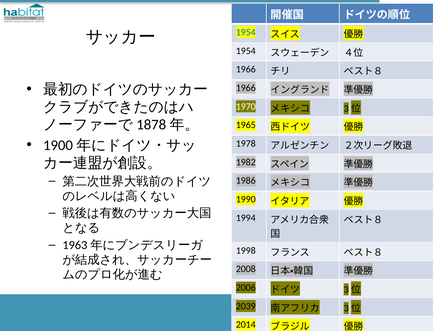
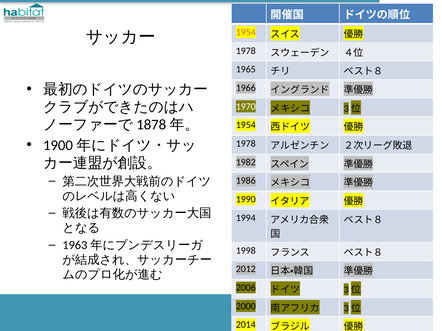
1954 at (246, 32) colour: blue -> orange
1954 at (246, 51): 1954 -> 1978
1966 at (246, 69): 1966 -> 1965
1965 at (246, 125): 1965 -> 1954
2008: 2008 -> 2012
2039: 2039 -> 2000
